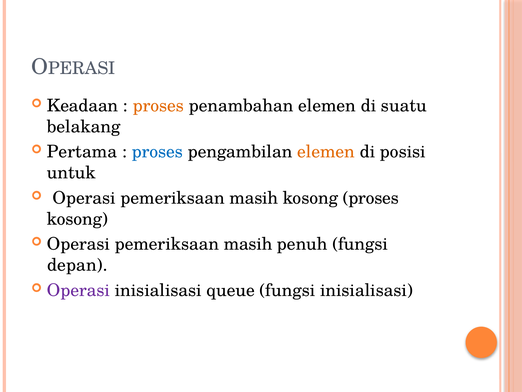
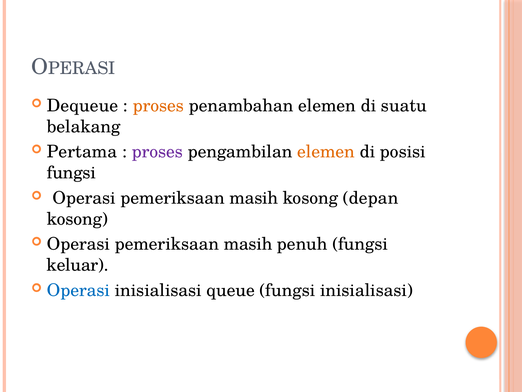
Keadaan: Keadaan -> Dequeue
proses at (157, 152) colour: blue -> purple
untuk at (71, 173): untuk -> fungsi
kosong proses: proses -> depan
depan: depan -> keluar
Operasi at (78, 290) colour: purple -> blue
